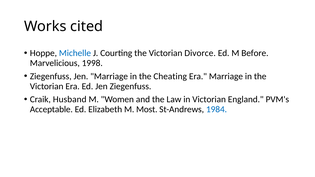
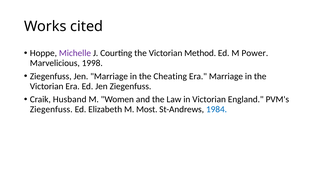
Michelle colour: blue -> purple
Divorce: Divorce -> Method
Before: Before -> Power
Acceptable at (51, 109): Acceptable -> Ziegenfuss
